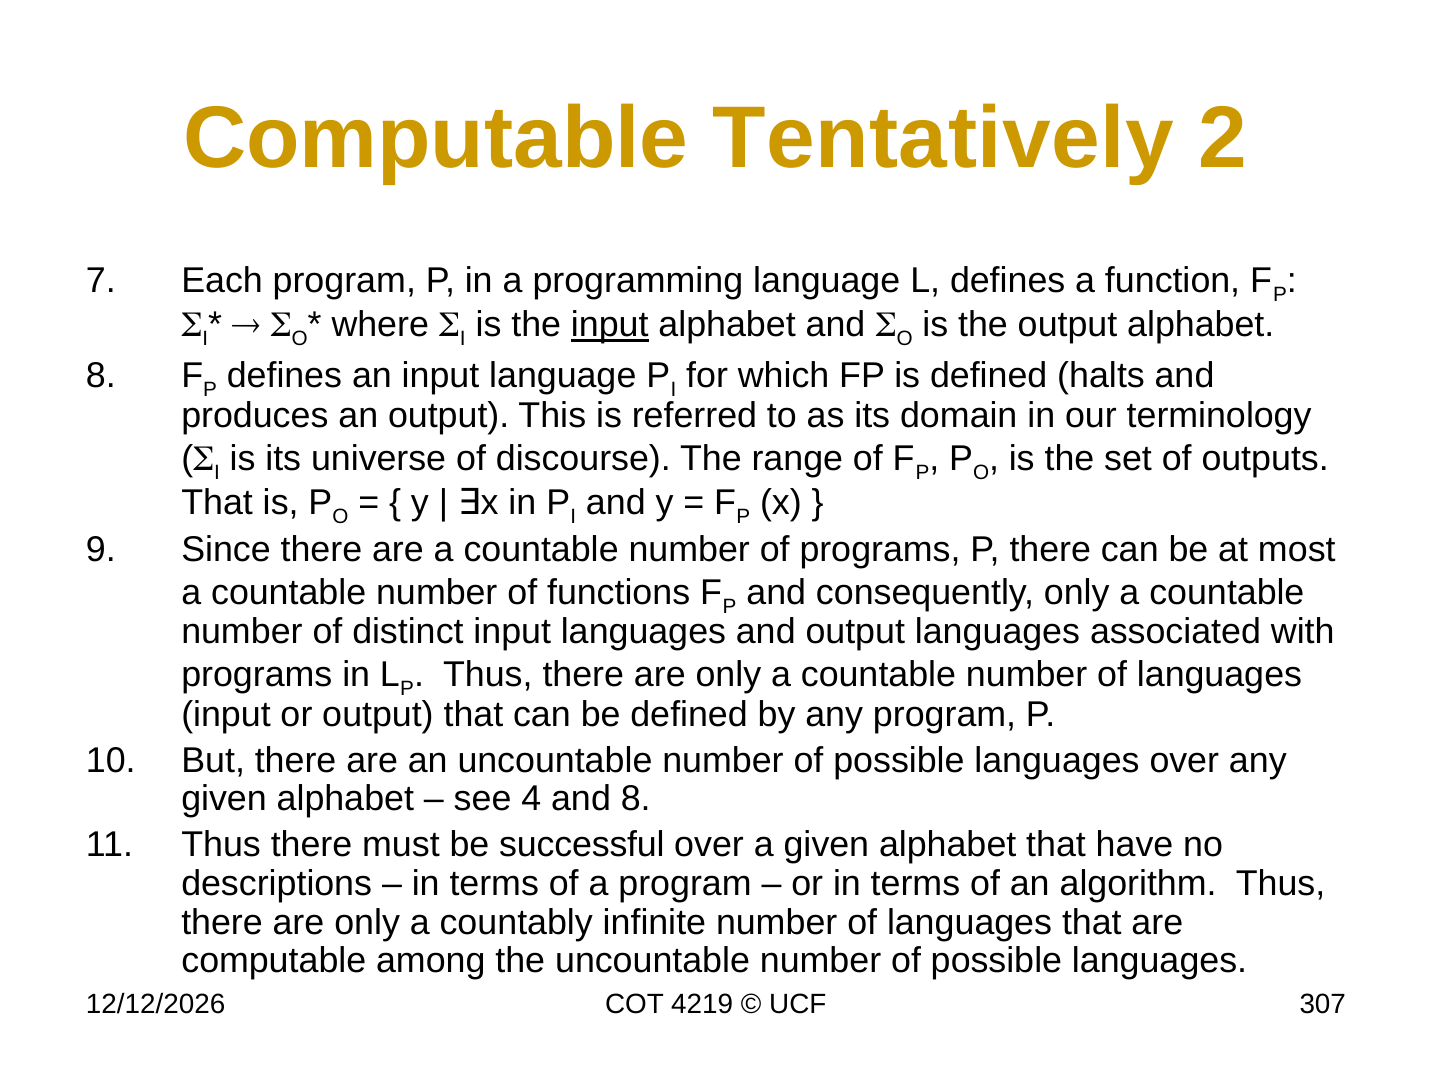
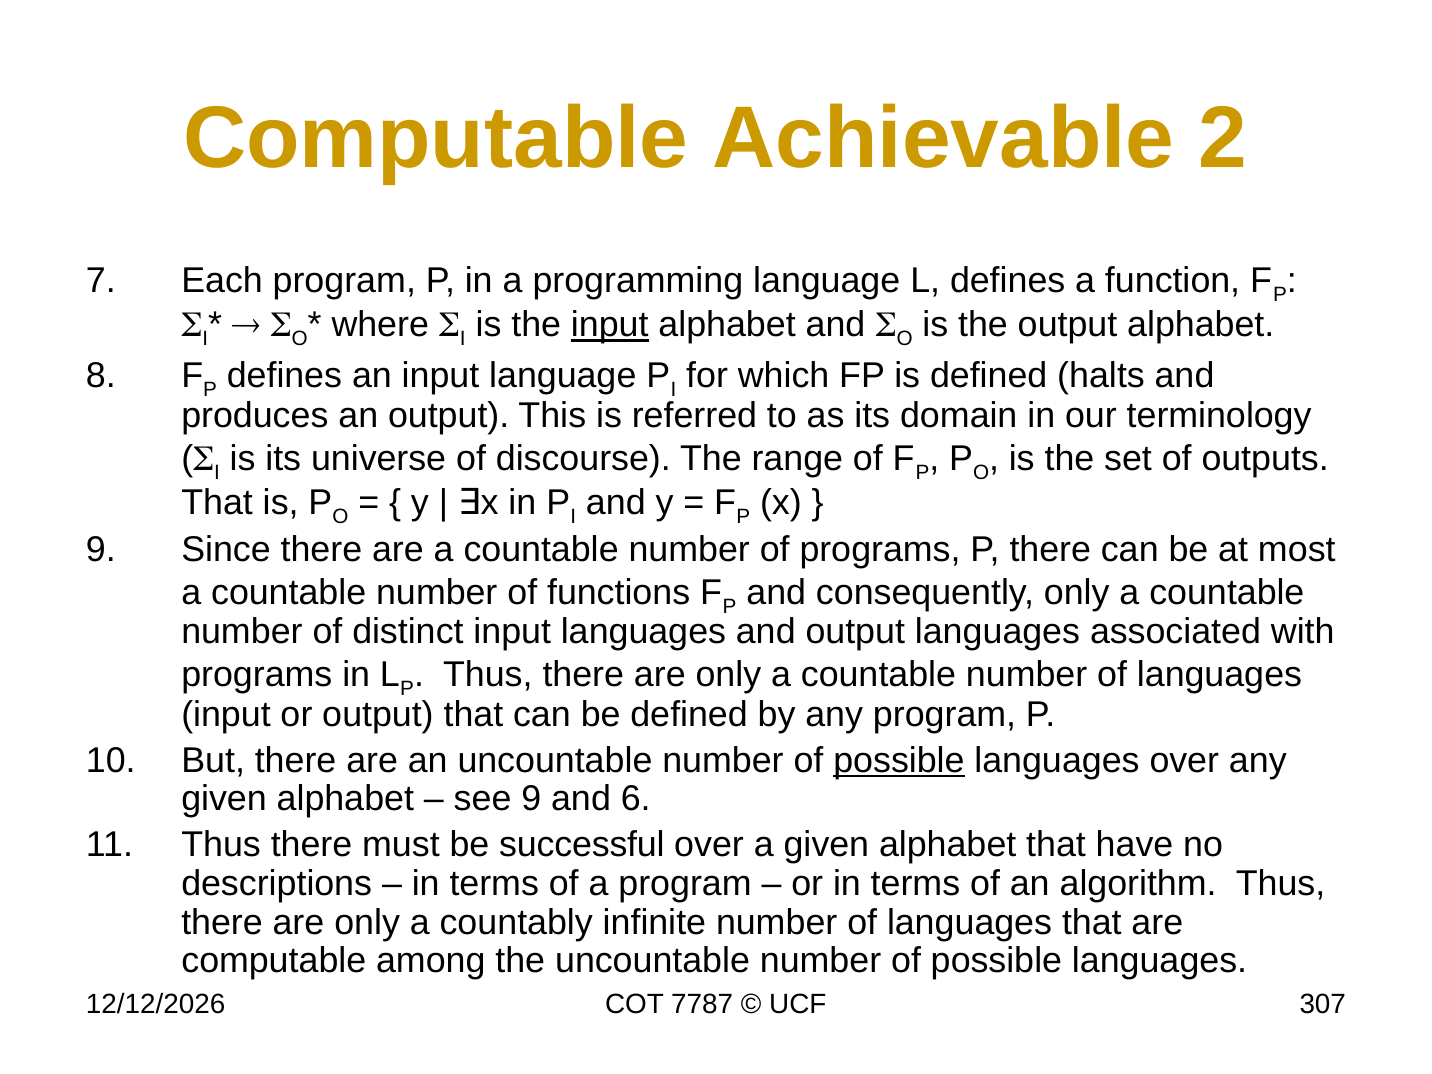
Tentatively: Tentatively -> Achievable
possible at (899, 761) underline: none -> present
see 4: 4 -> 9
and 8: 8 -> 6
4219: 4219 -> 7787
